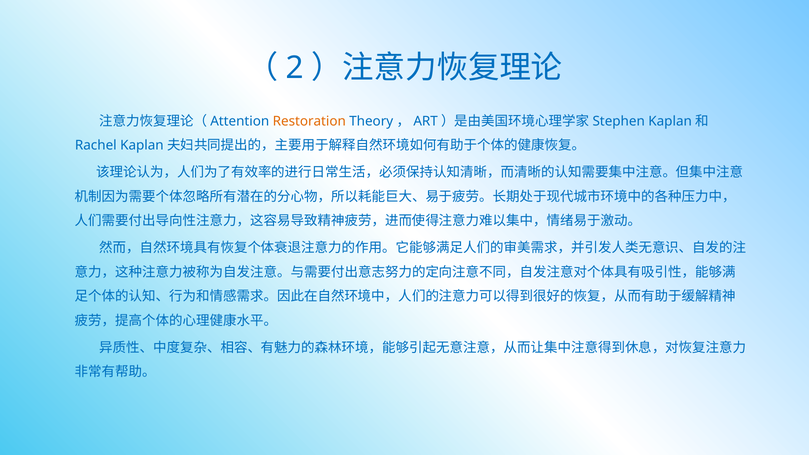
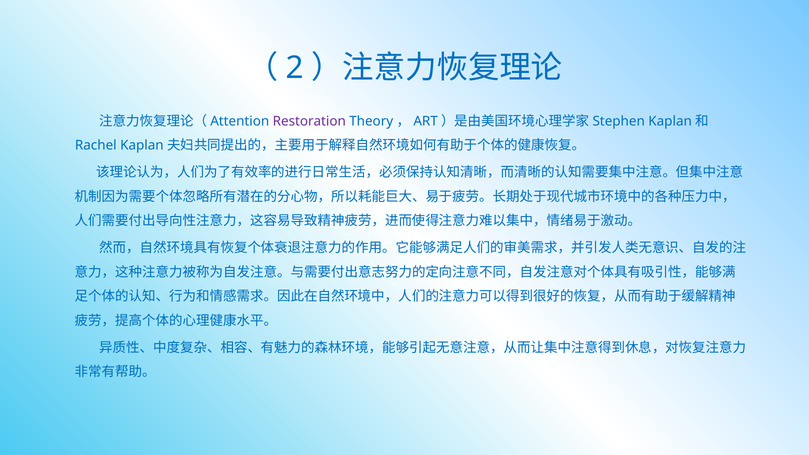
Restoration colour: orange -> purple
